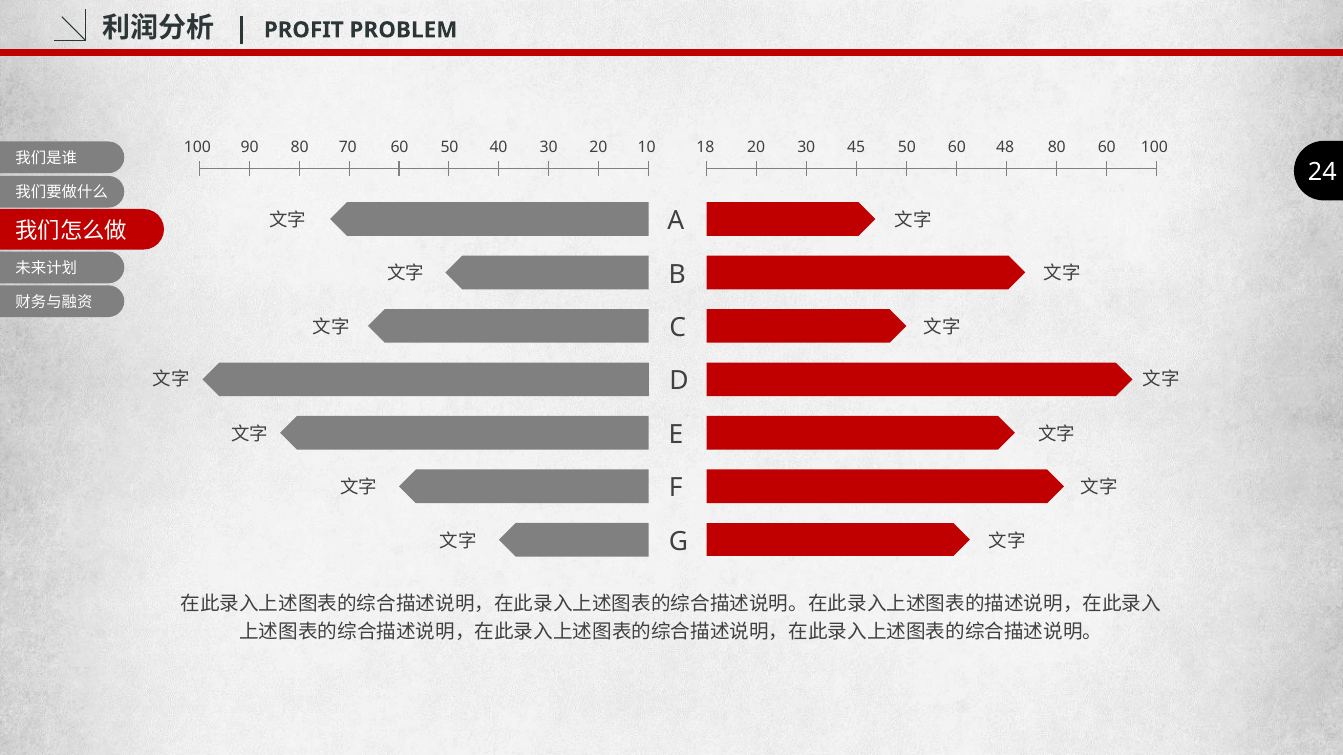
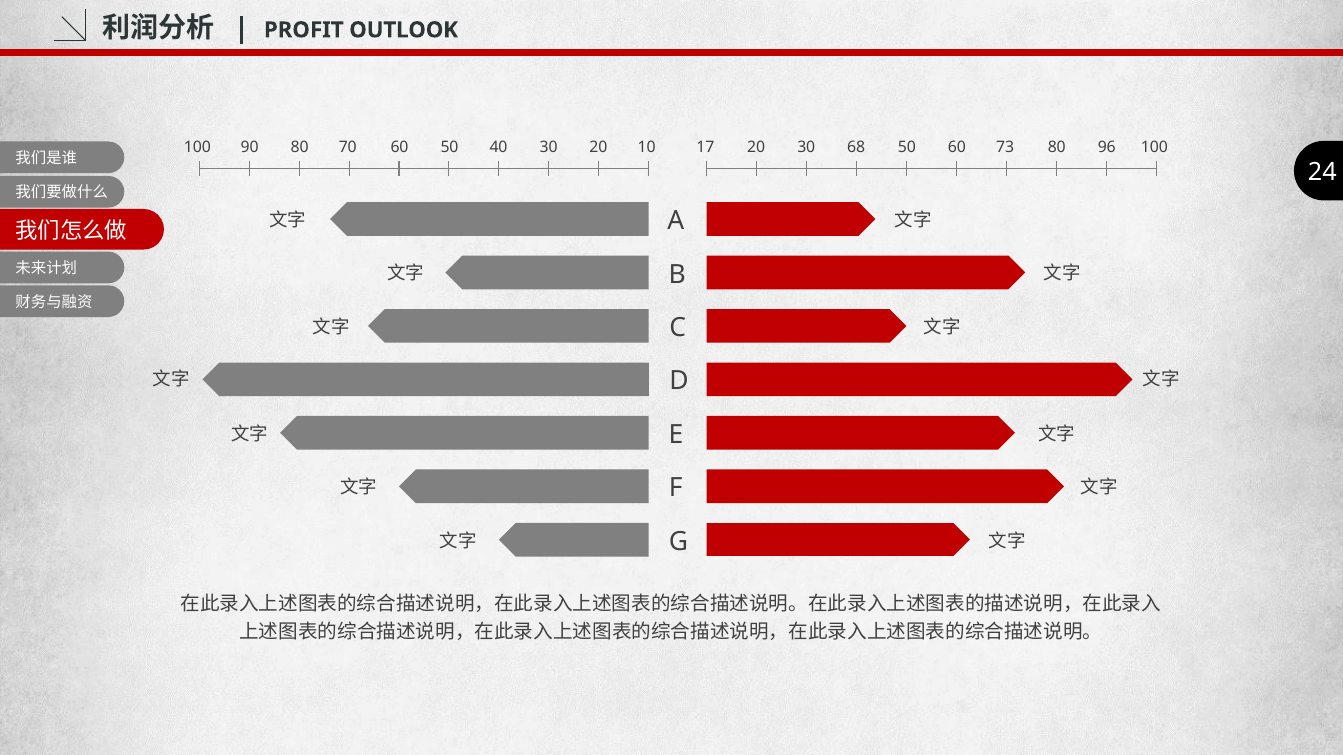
PROBLEM: PROBLEM -> OUTLOOK
18: 18 -> 17
45: 45 -> 68
48: 48 -> 73
80 60: 60 -> 96
